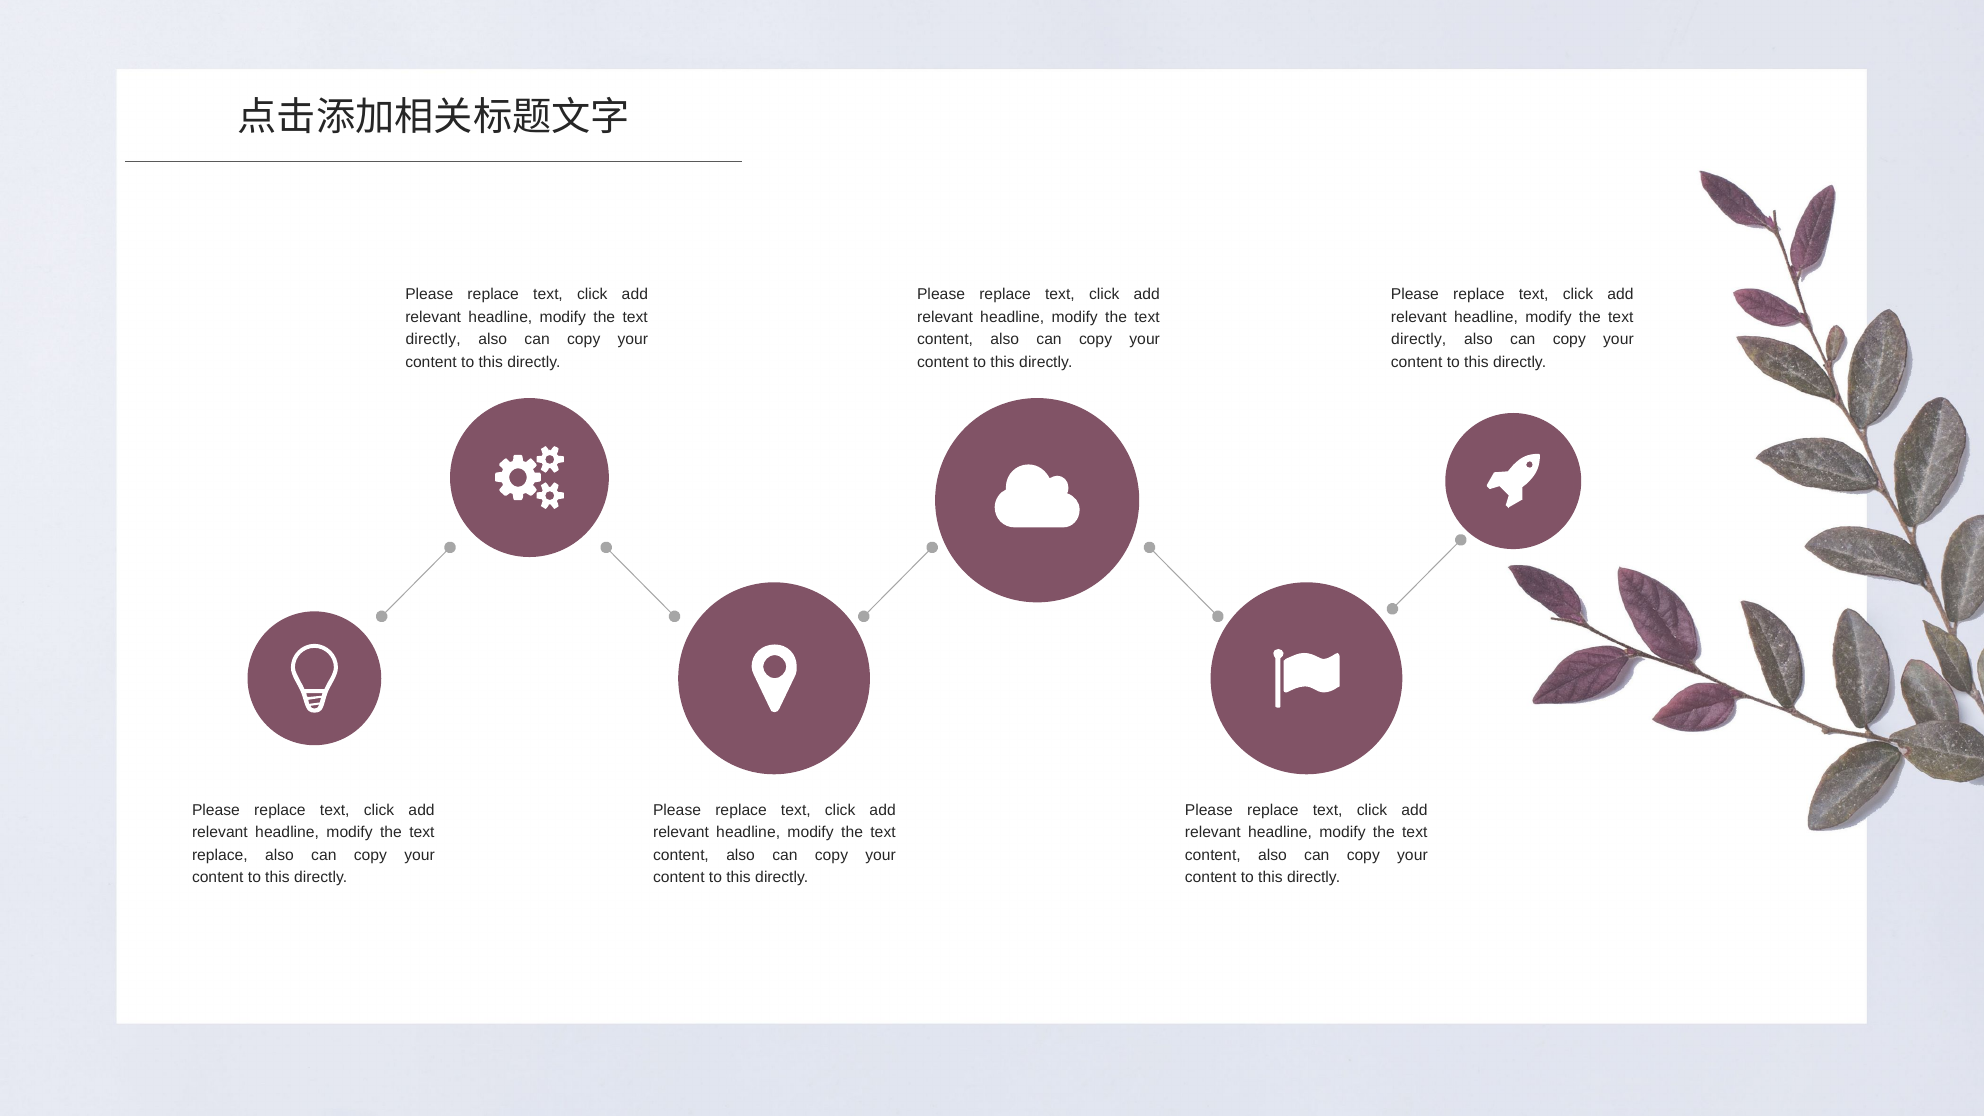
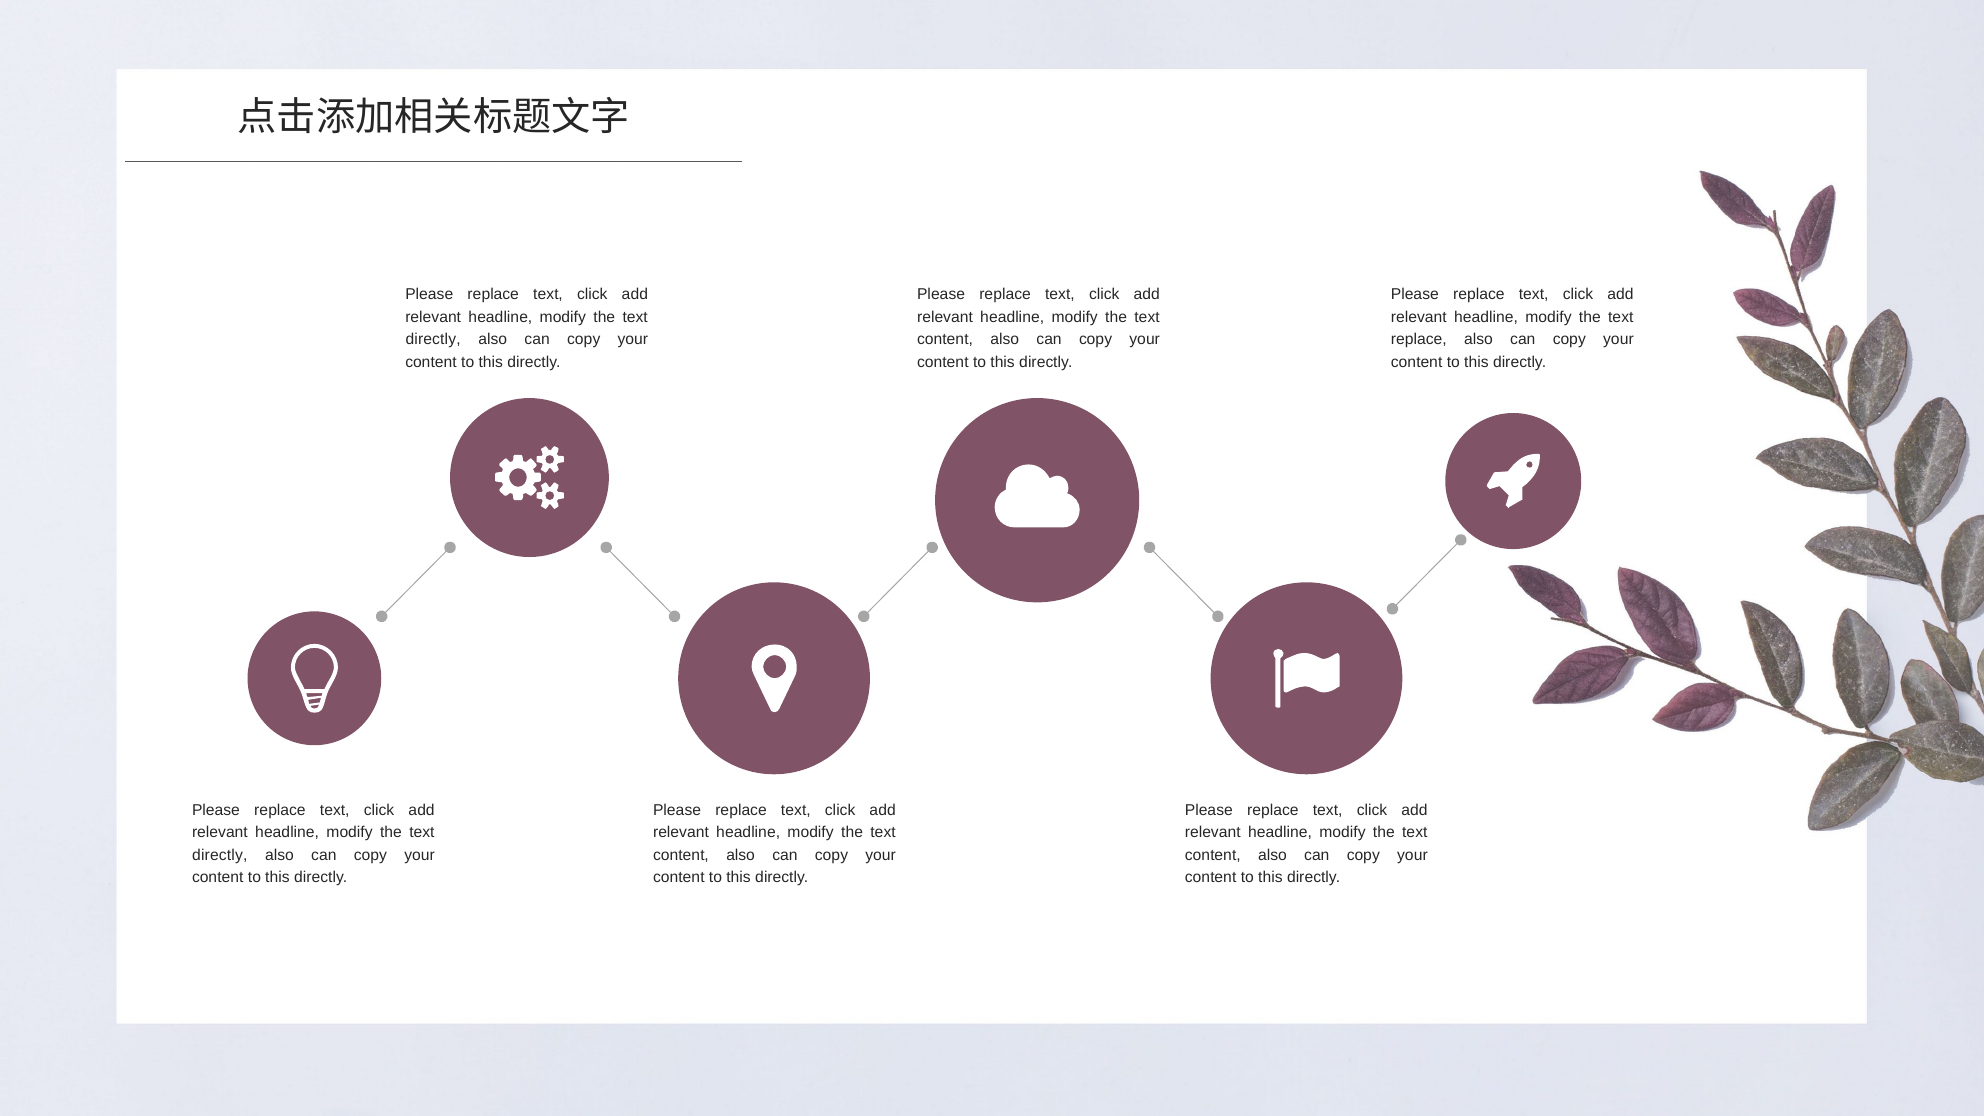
directly at (1419, 339): directly -> replace
replace at (220, 855): replace -> directly
